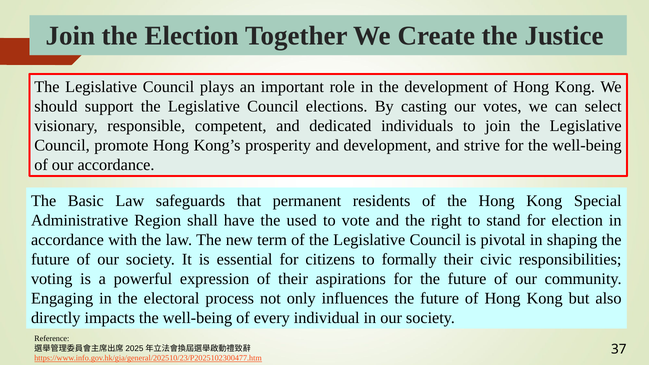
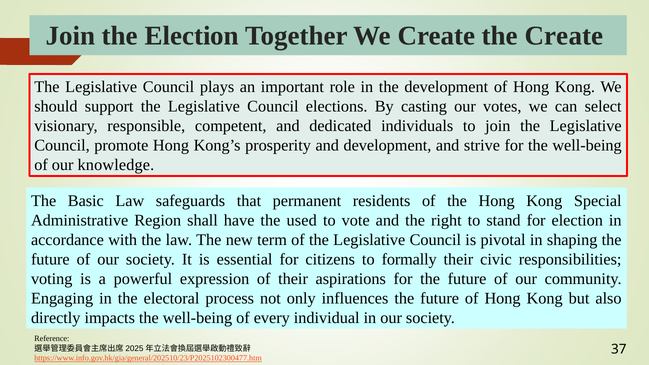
the Justice: Justice -> Create
our accordance: accordance -> knowledge
